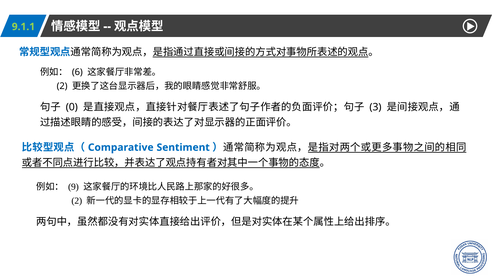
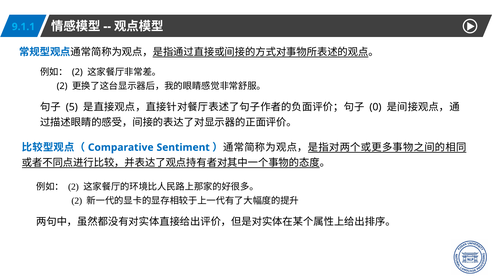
9.1.1 colour: light green -> light blue
6 at (77, 72): 6 -> 2
0: 0 -> 5
3: 3 -> 0
9 at (73, 187): 9 -> 2
